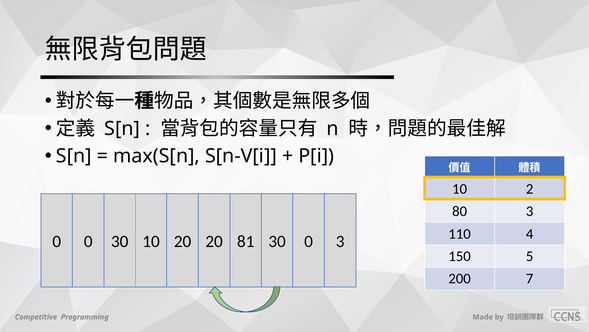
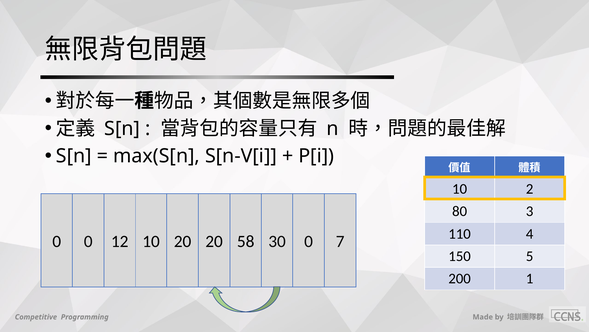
0 30: 30 -> 12
81: 81 -> 58
0 3: 3 -> 7
7: 7 -> 1
